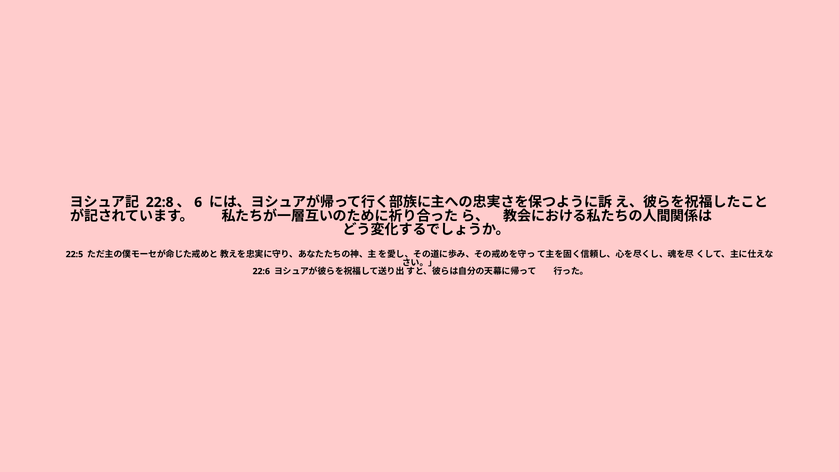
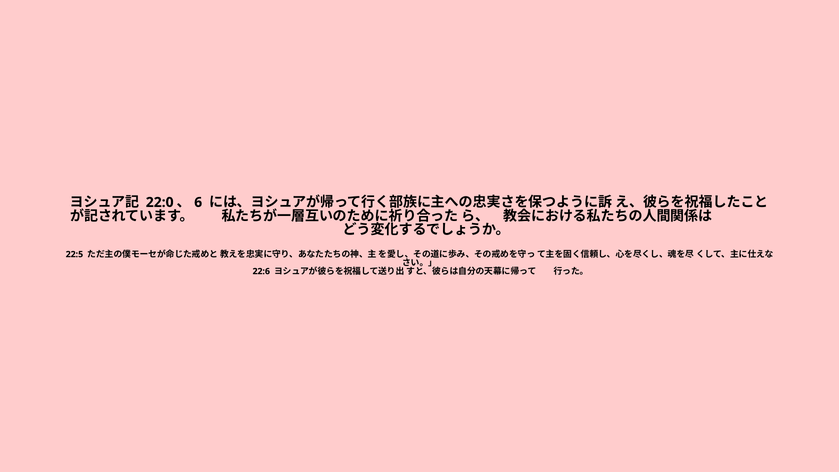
22:8: 22:8 -> 22:0
